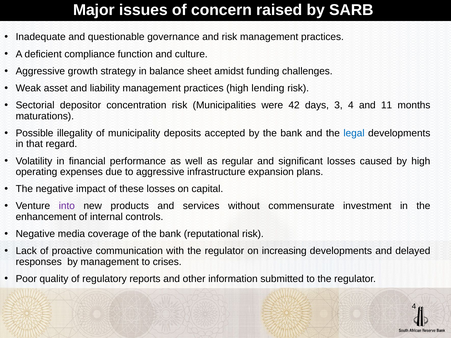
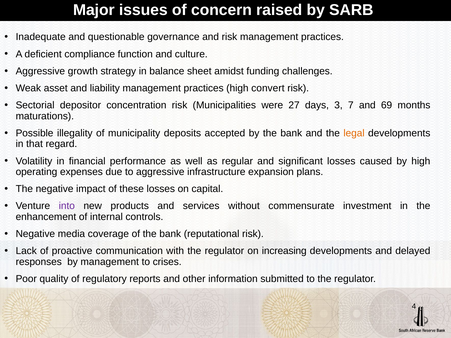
lending: lending -> convert
42: 42 -> 27
3 4: 4 -> 7
11: 11 -> 69
legal colour: blue -> orange
